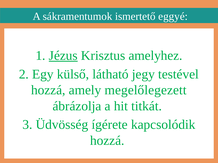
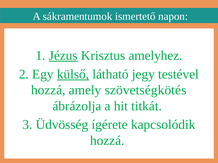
eggyé: eggyé -> napon
külső underline: none -> present
megelőlegezett: megelőlegezett -> szövetségkötés
